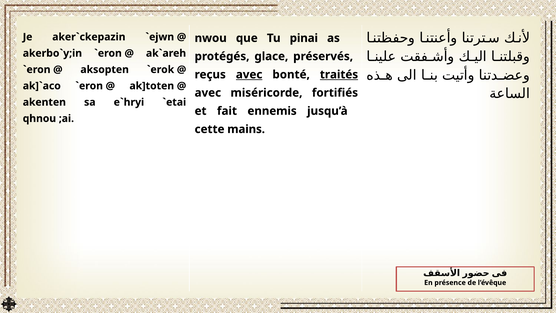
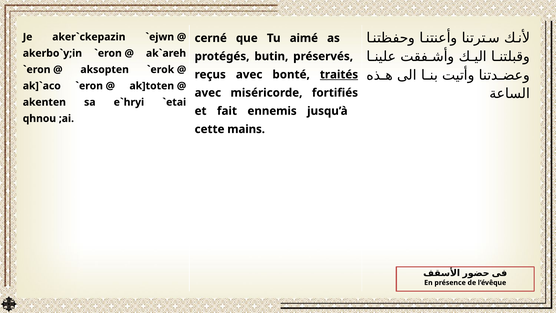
nwou: nwou -> cerné
pinai: pinai -> aimé
glace: glace -> butin
avec at (249, 75) underline: present -> none
